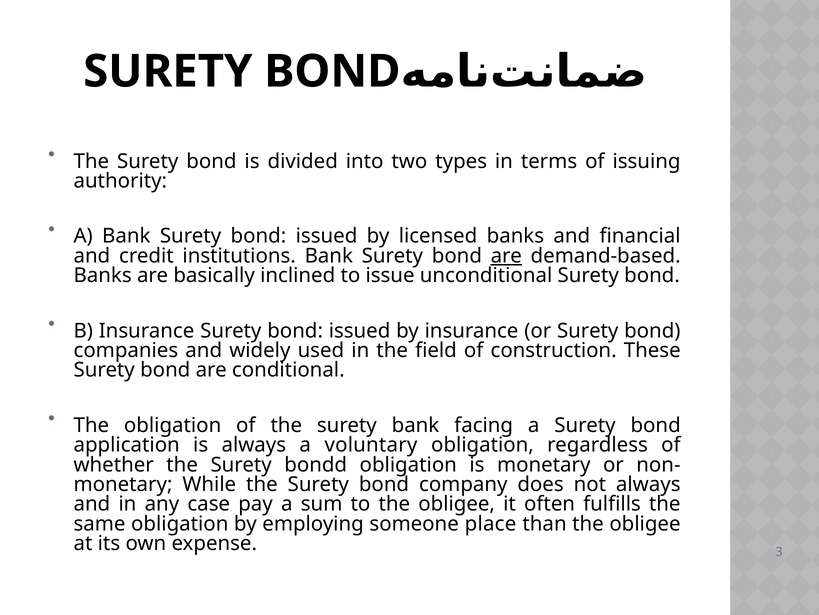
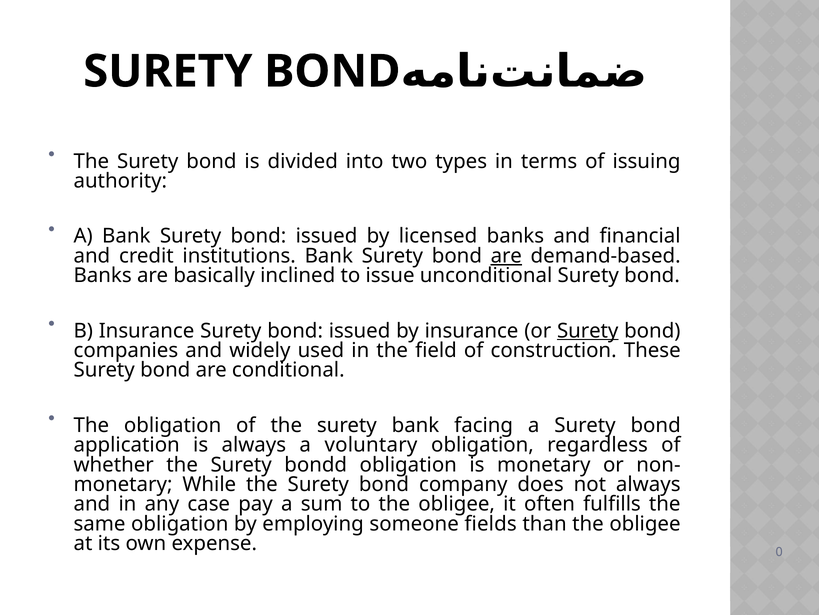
Surety at (588, 330) underline: none -> present
place: place -> fields
3: 3 -> 0
